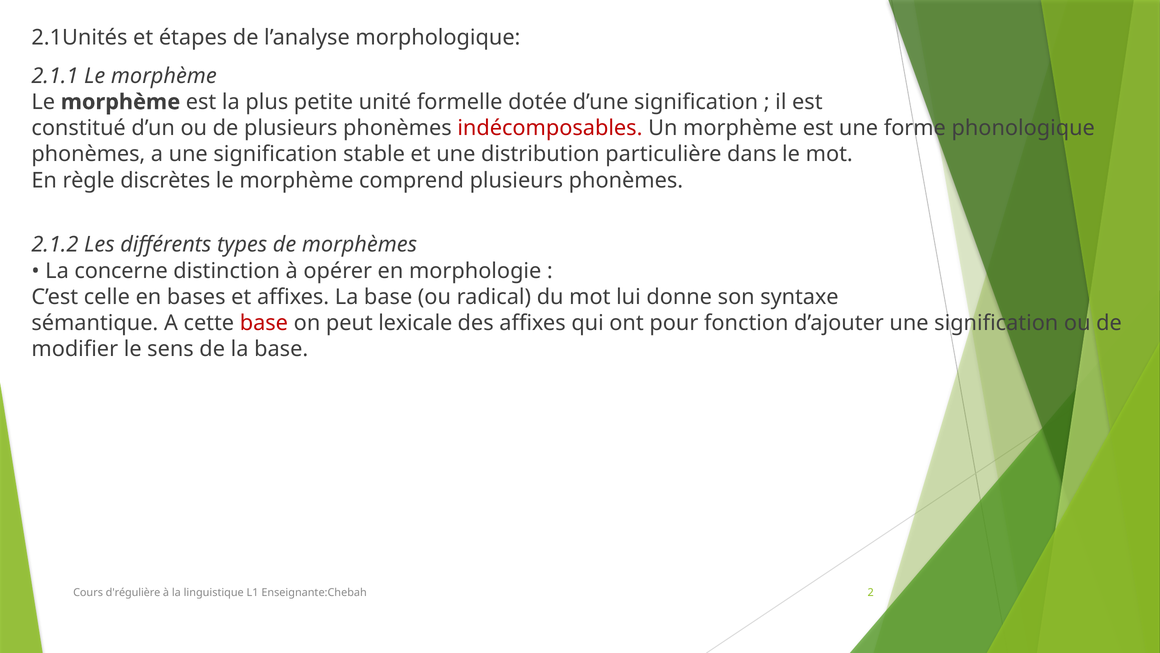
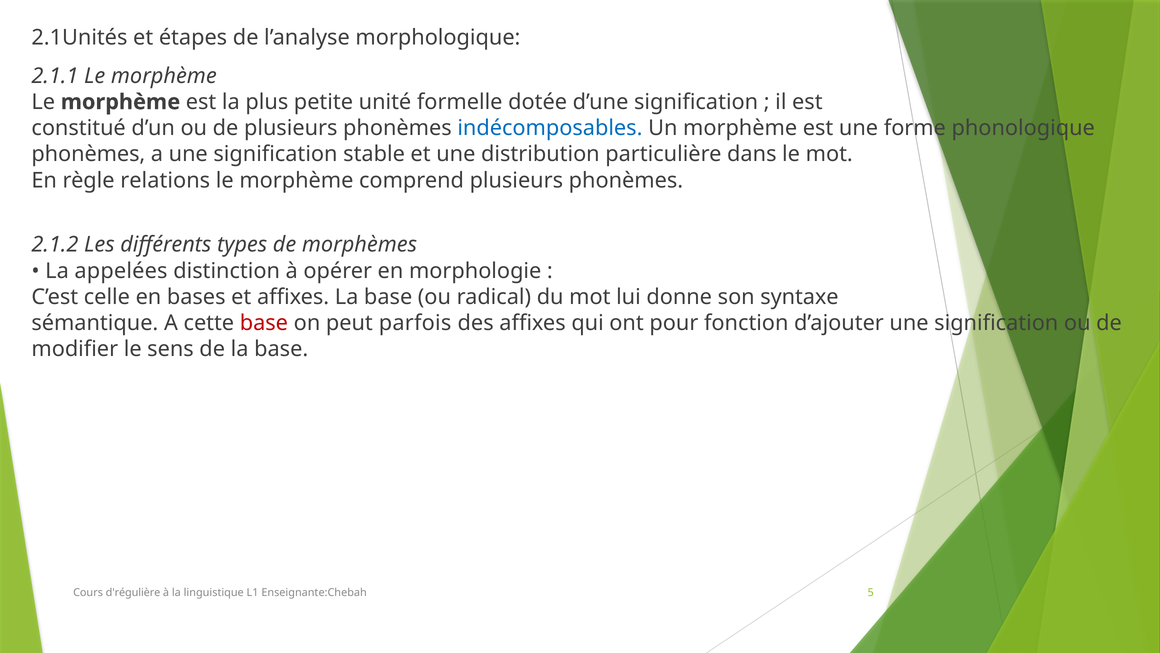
indécomposables colour: red -> blue
discrètes: discrètes -> relations
concerne: concerne -> appelées
lexicale: lexicale -> parfois
2: 2 -> 5
